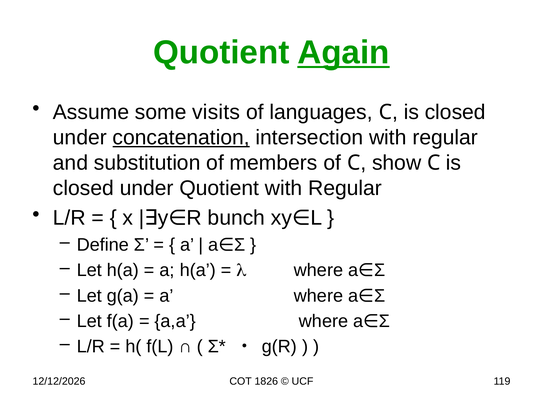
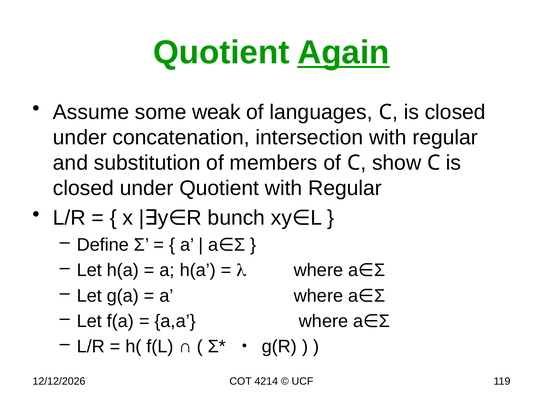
visits: visits -> weak
concatenation underline: present -> none
1826: 1826 -> 4214
